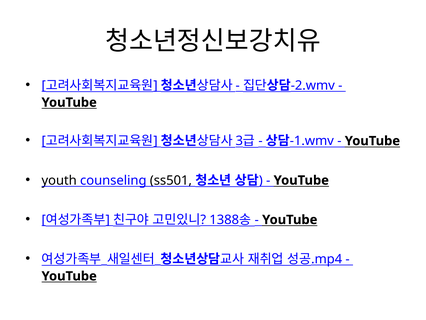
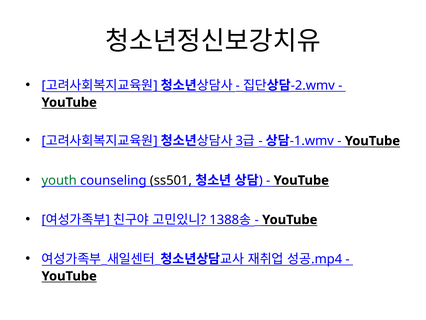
youth colour: black -> green
